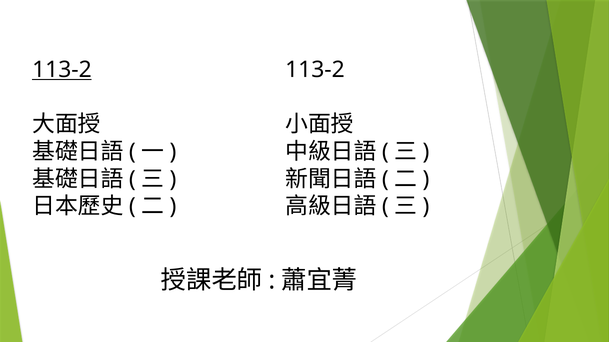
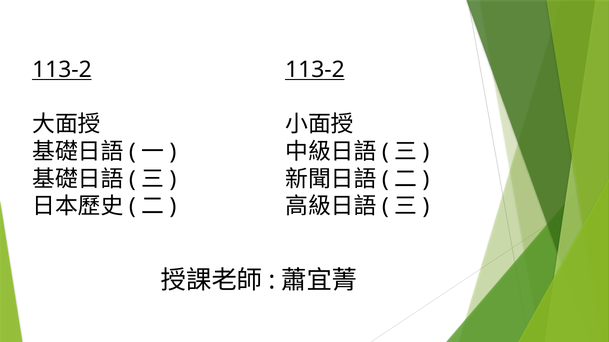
113-2 at (315, 70) underline: none -> present
